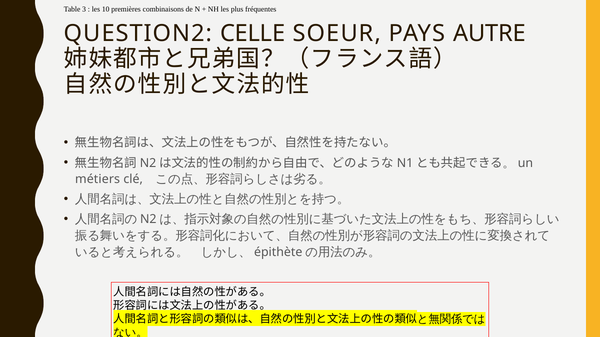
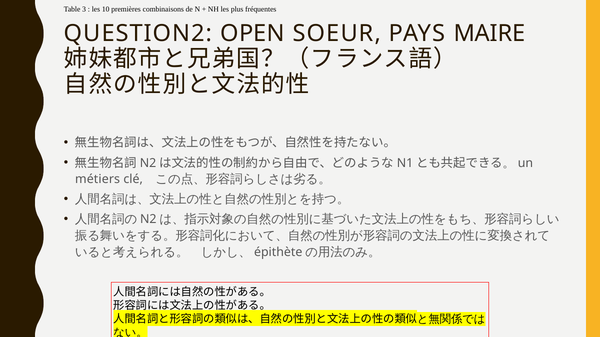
CELLE: CELLE -> OPEN
AUTRE: AUTRE -> MAIRE
